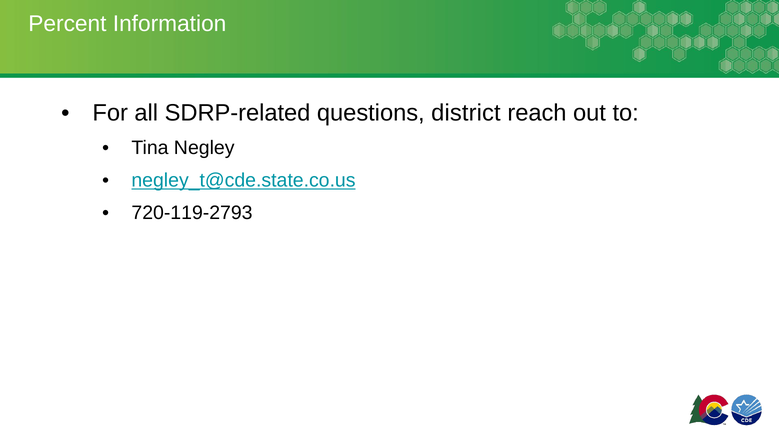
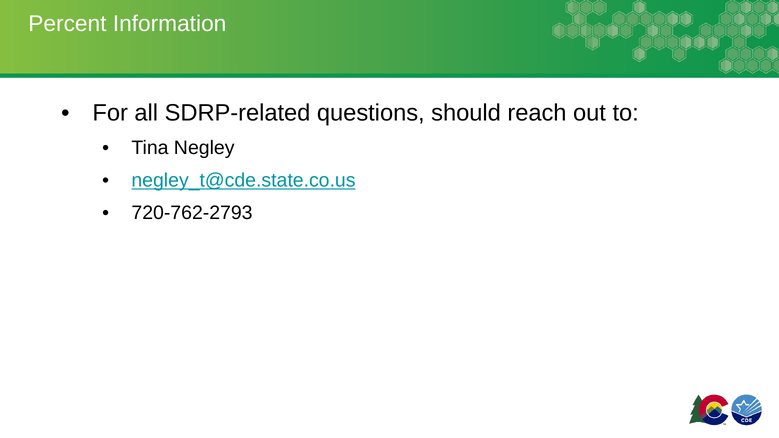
district: district -> should
720-119-2793: 720-119-2793 -> 720-762-2793
